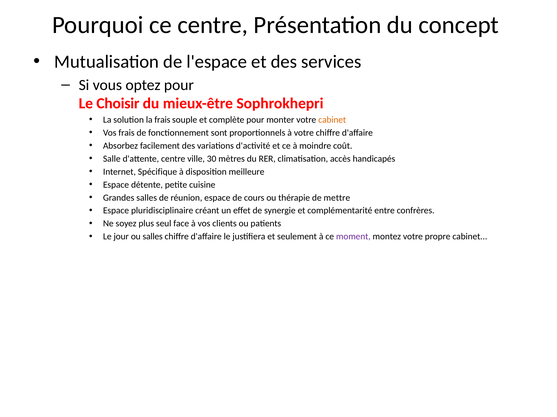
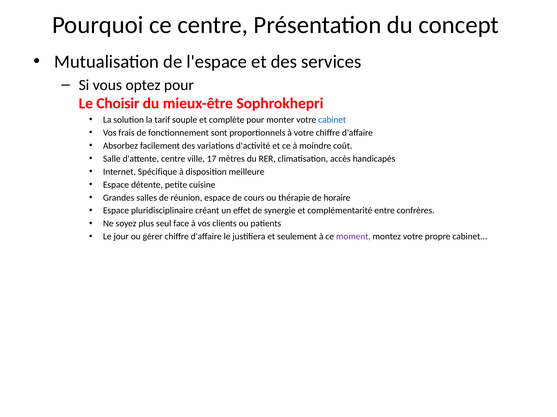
la frais: frais -> tarif
cabinet at (332, 120) colour: orange -> blue
30: 30 -> 17
mettre: mettre -> horaire
ou salles: salles -> gérer
